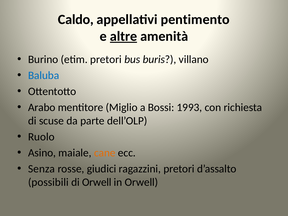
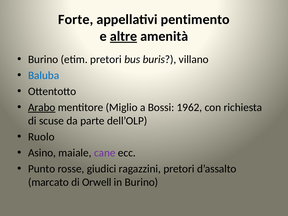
Caldo: Caldo -> Forte
Arabo underline: none -> present
1993: 1993 -> 1962
cane colour: orange -> purple
Senza: Senza -> Punto
possibili: possibili -> marcato
in Orwell: Orwell -> Burino
